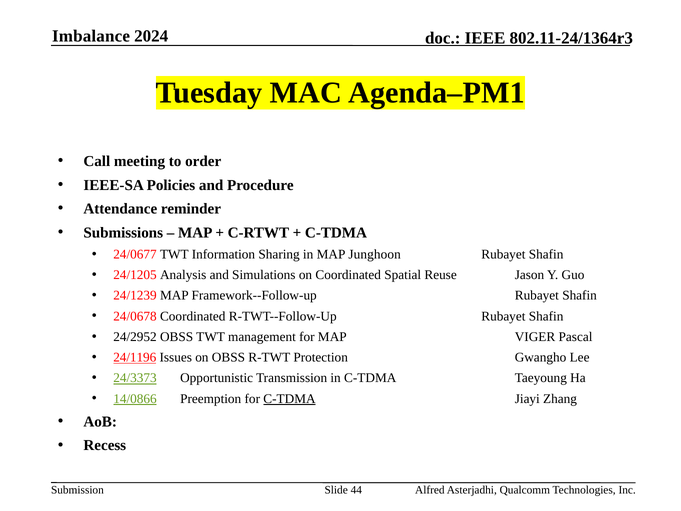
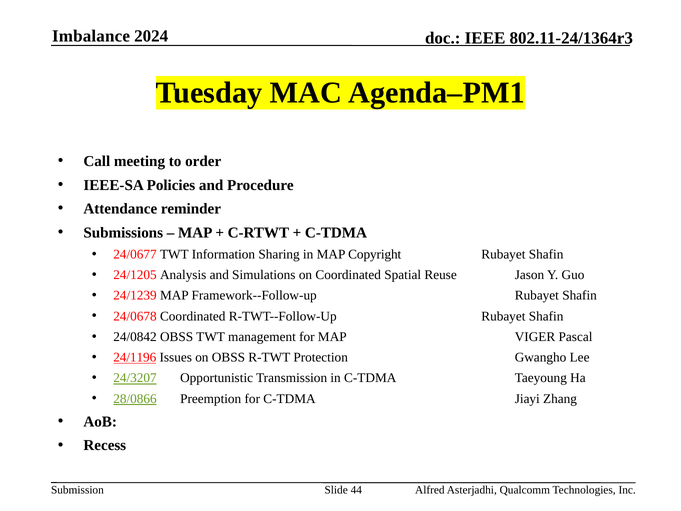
Junghoon: Junghoon -> Copyright
24/2952: 24/2952 -> 24/0842
24/3373: 24/3373 -> 24/3207
14/0866: 14/0866 -> 28/0866
C-TDMA at (290, 399) underline: present -> none
